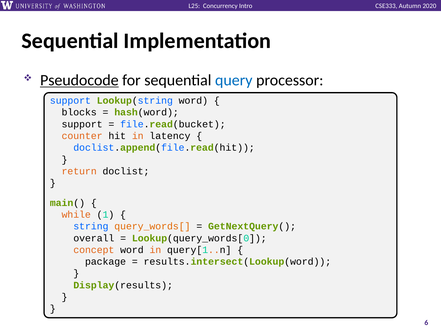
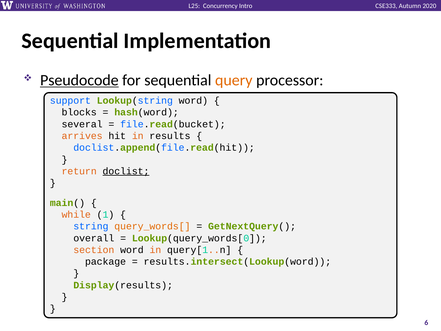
query colour: blue -> orange
support at (82, 124): support -> several
counter: counter -> arrives
latency: latency -> results
doclist underline: none -> present
concept: concept -> section
